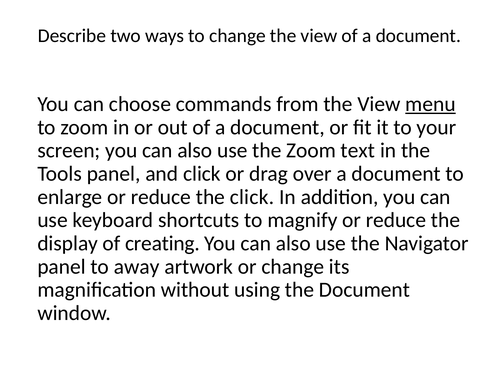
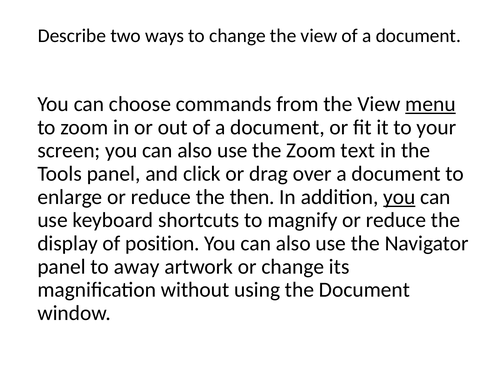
the click: click -> then
you at (399, 197) underline: none -> present
creating: creating -> position
